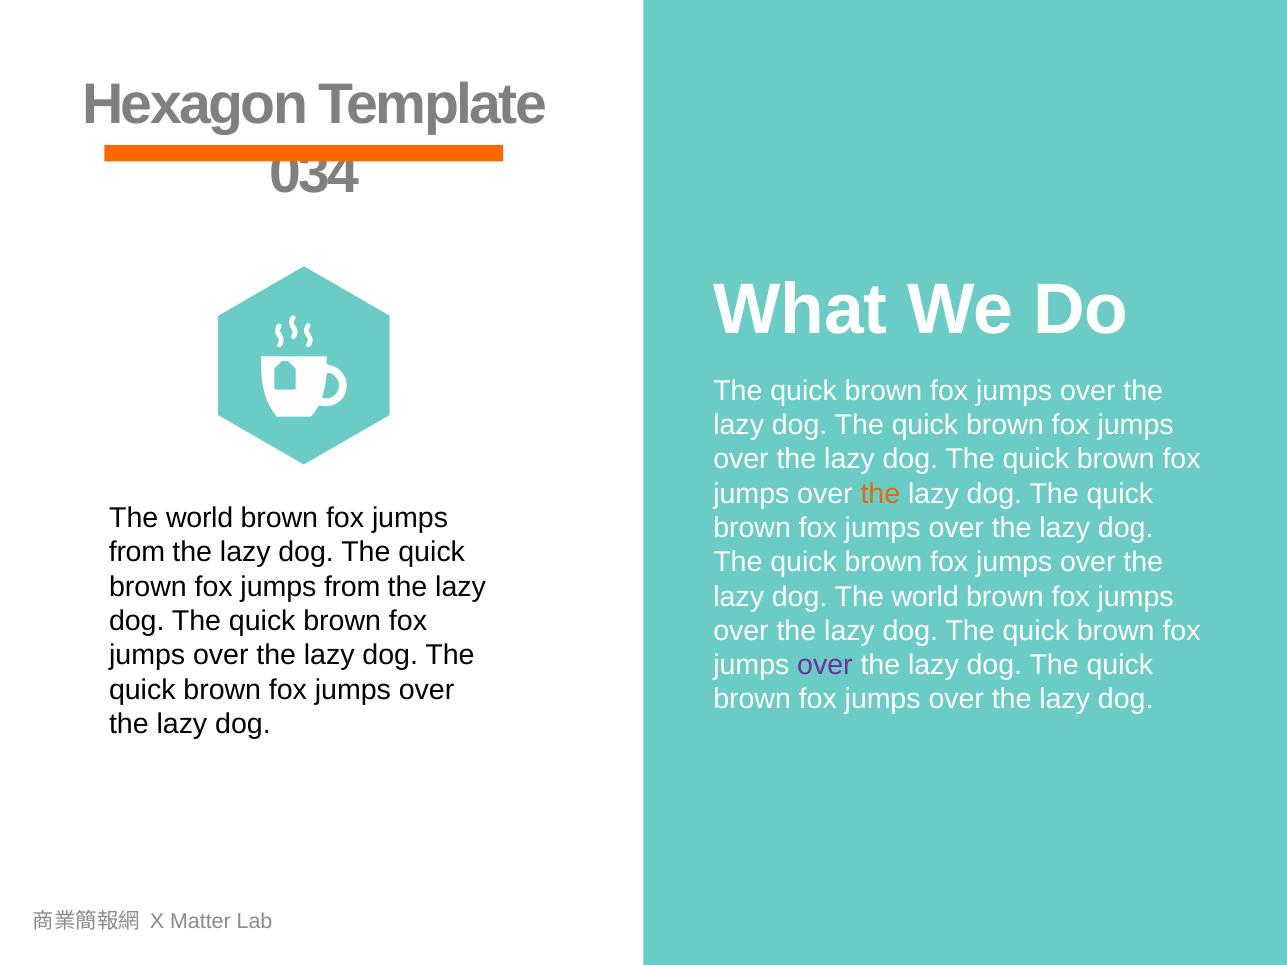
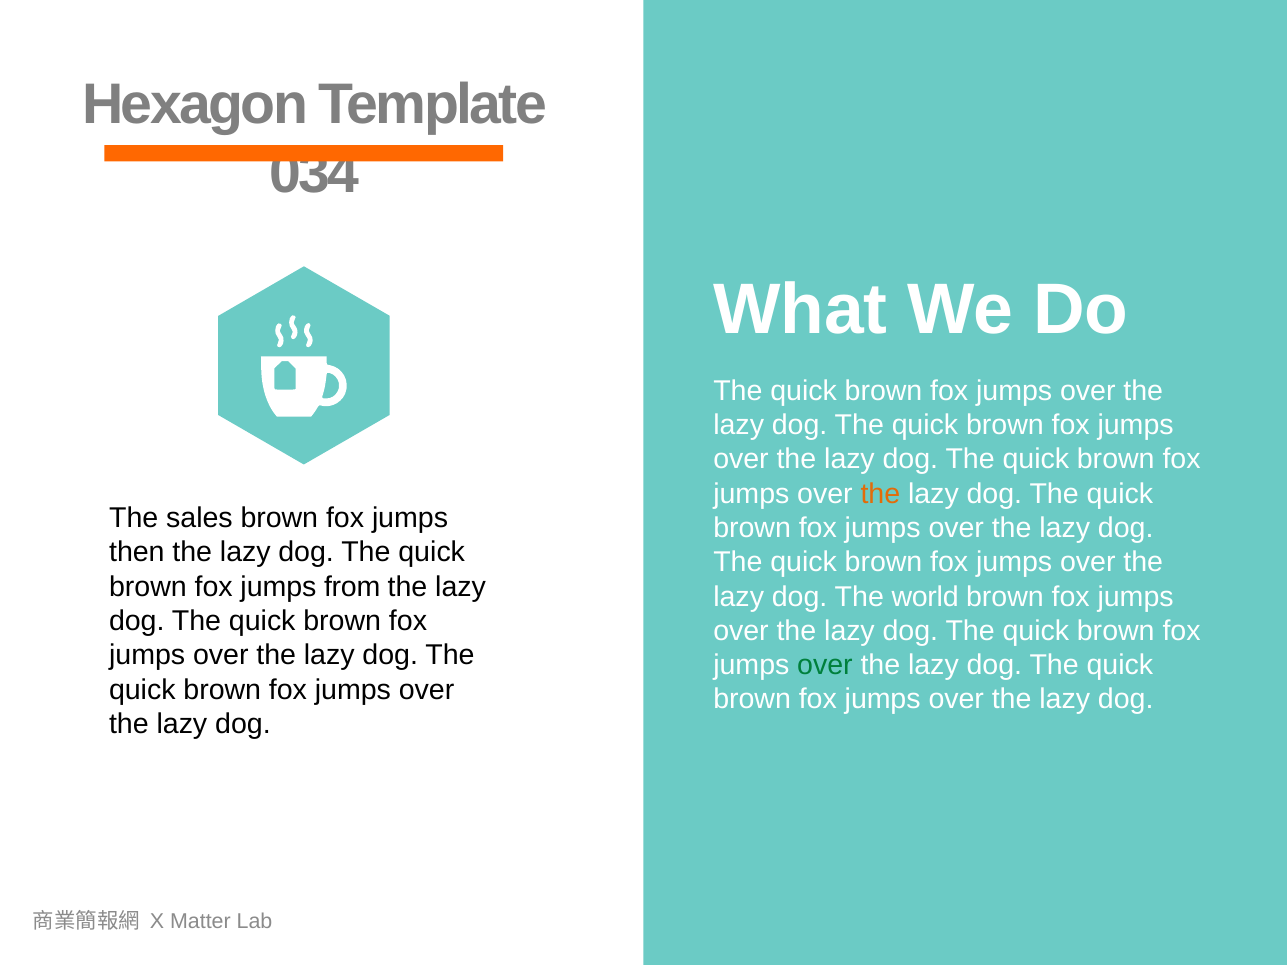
world at (200, 518): world -> sales
from at (137, 553): from -> then
over at (825, 665) colour: purple -> green
